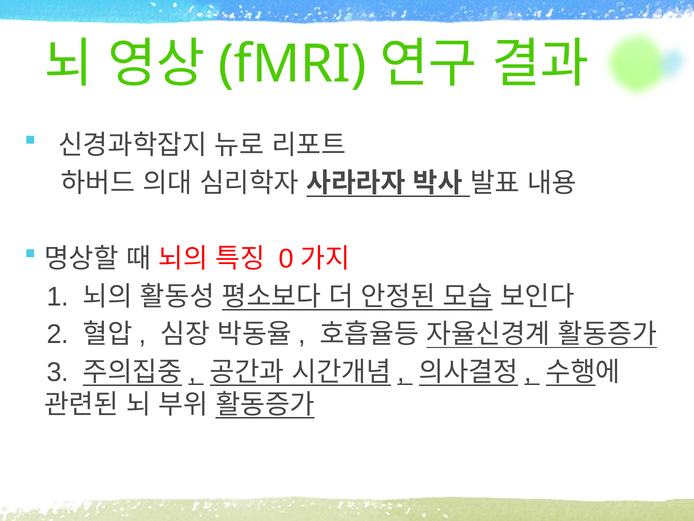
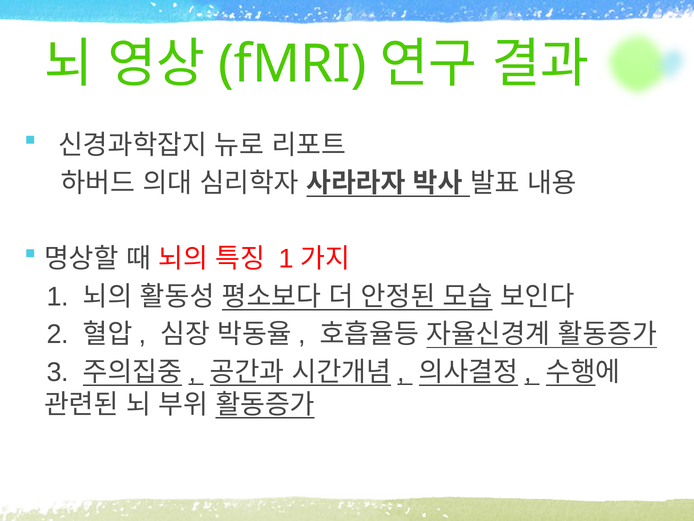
0 at (286, 259): 0 -> 1
